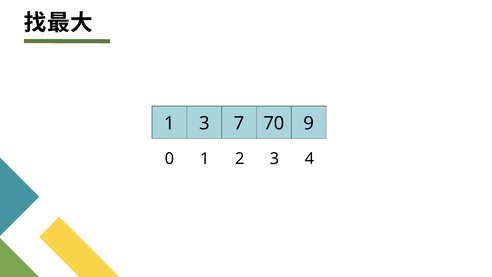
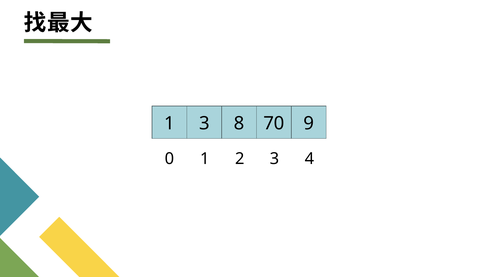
7: 7 -> 8
